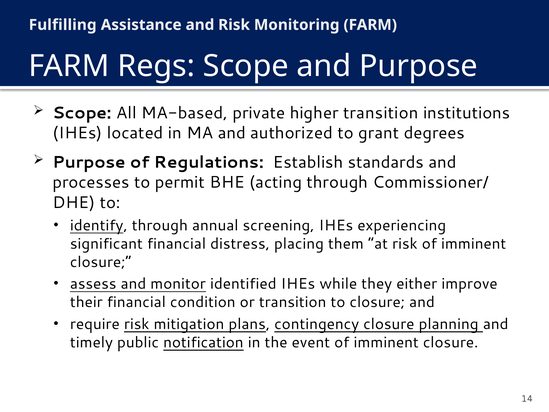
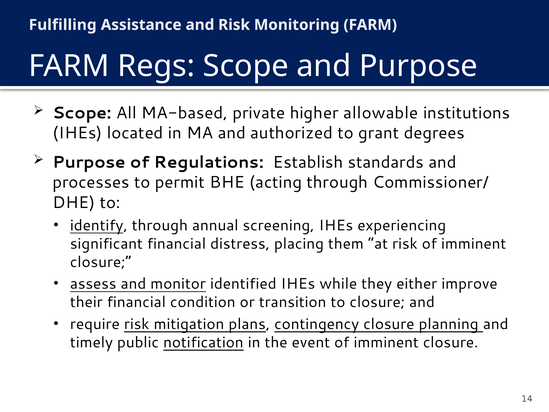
higher transition: transition -> allowable
